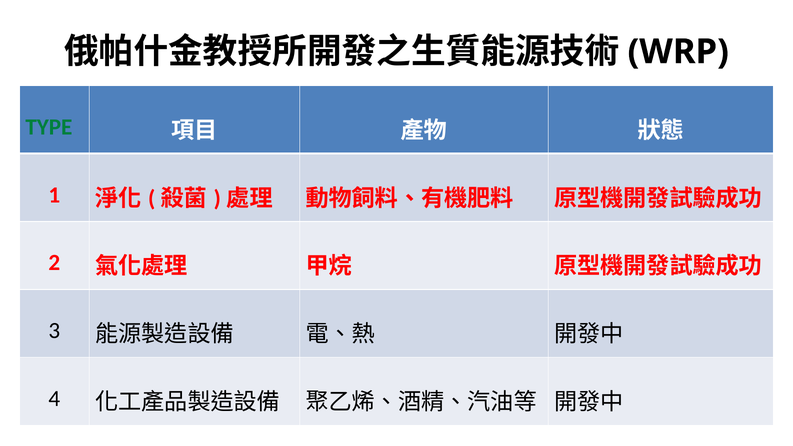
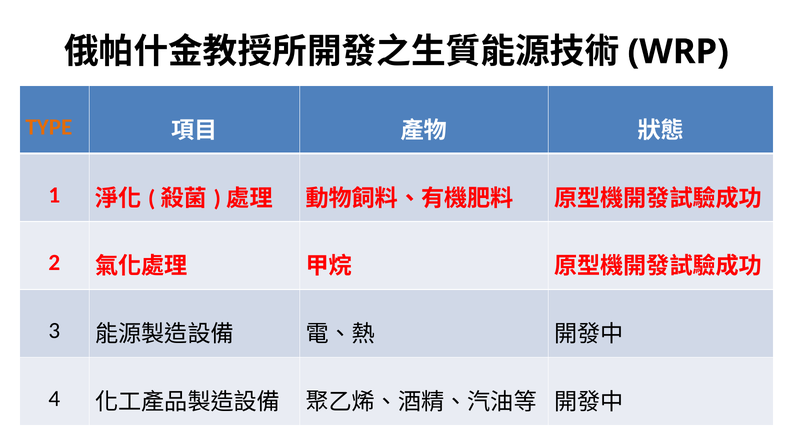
TYPE colour: green -> orange
